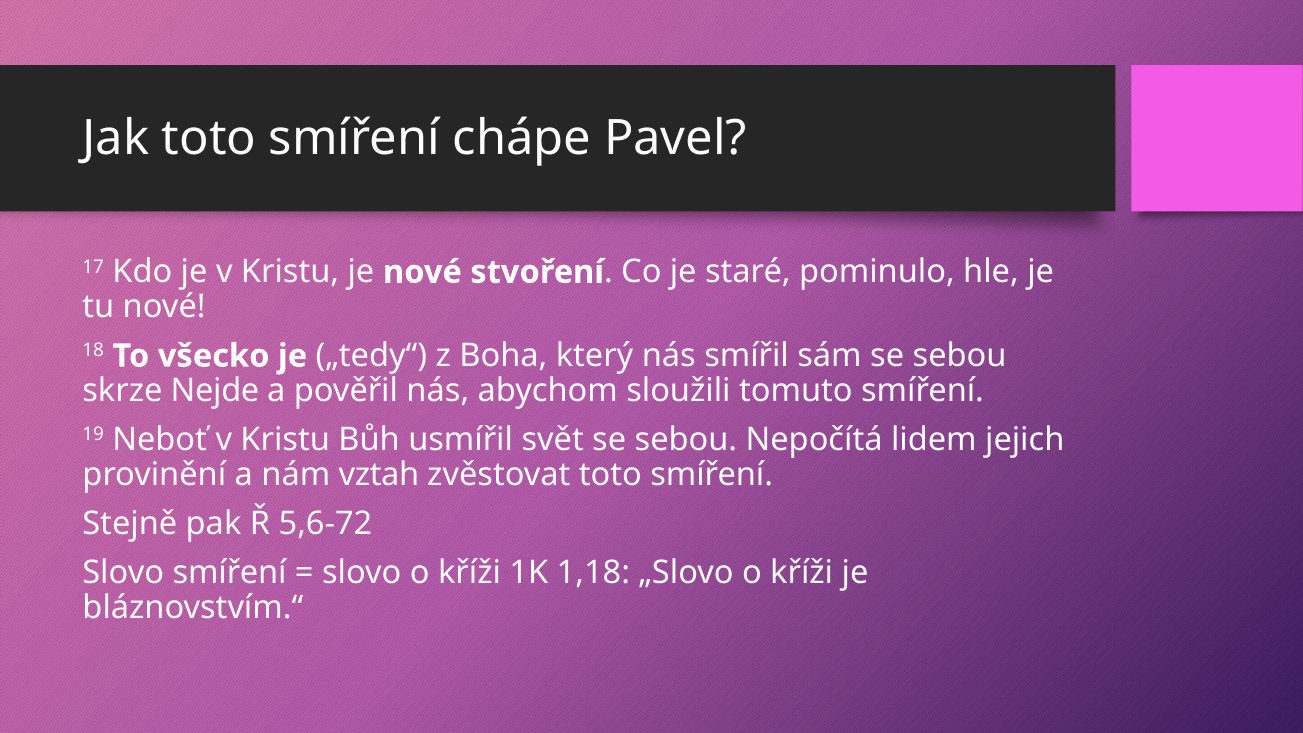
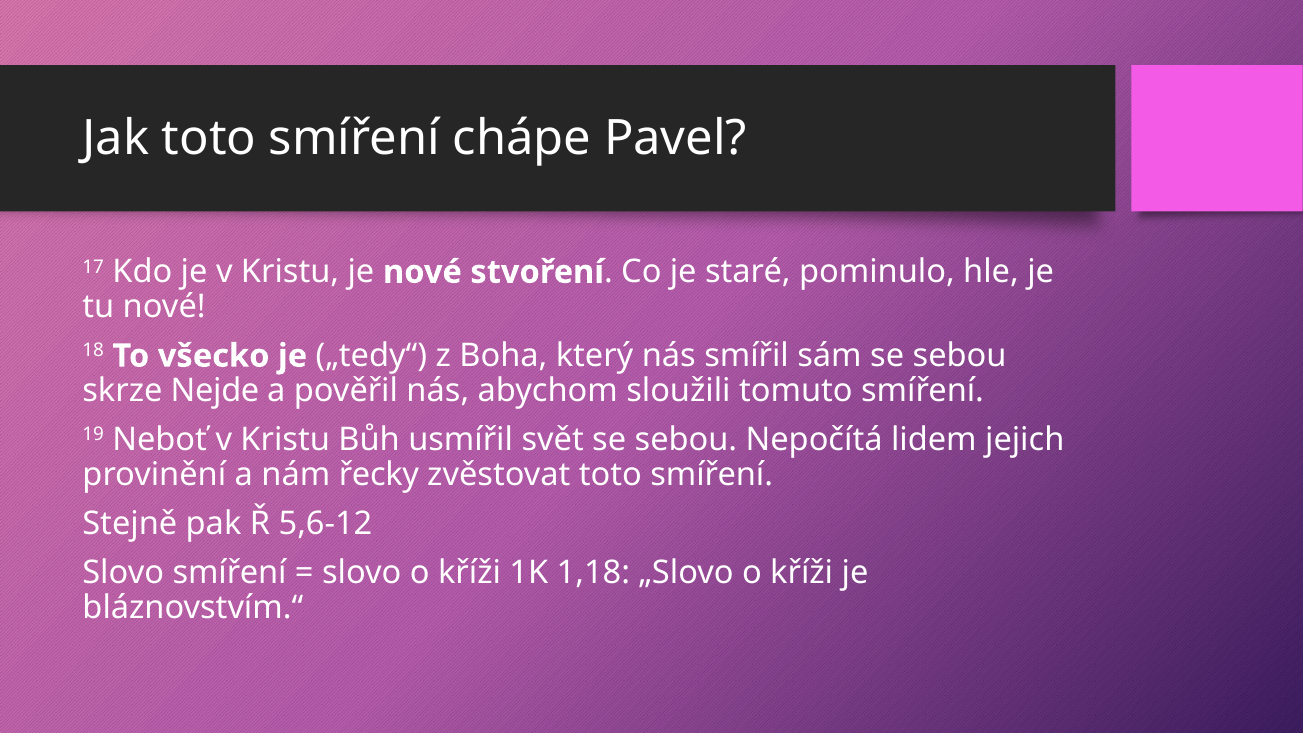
vztah: vztah -> řecky
5,6-72: 5,6-72 -> 5,6-12
